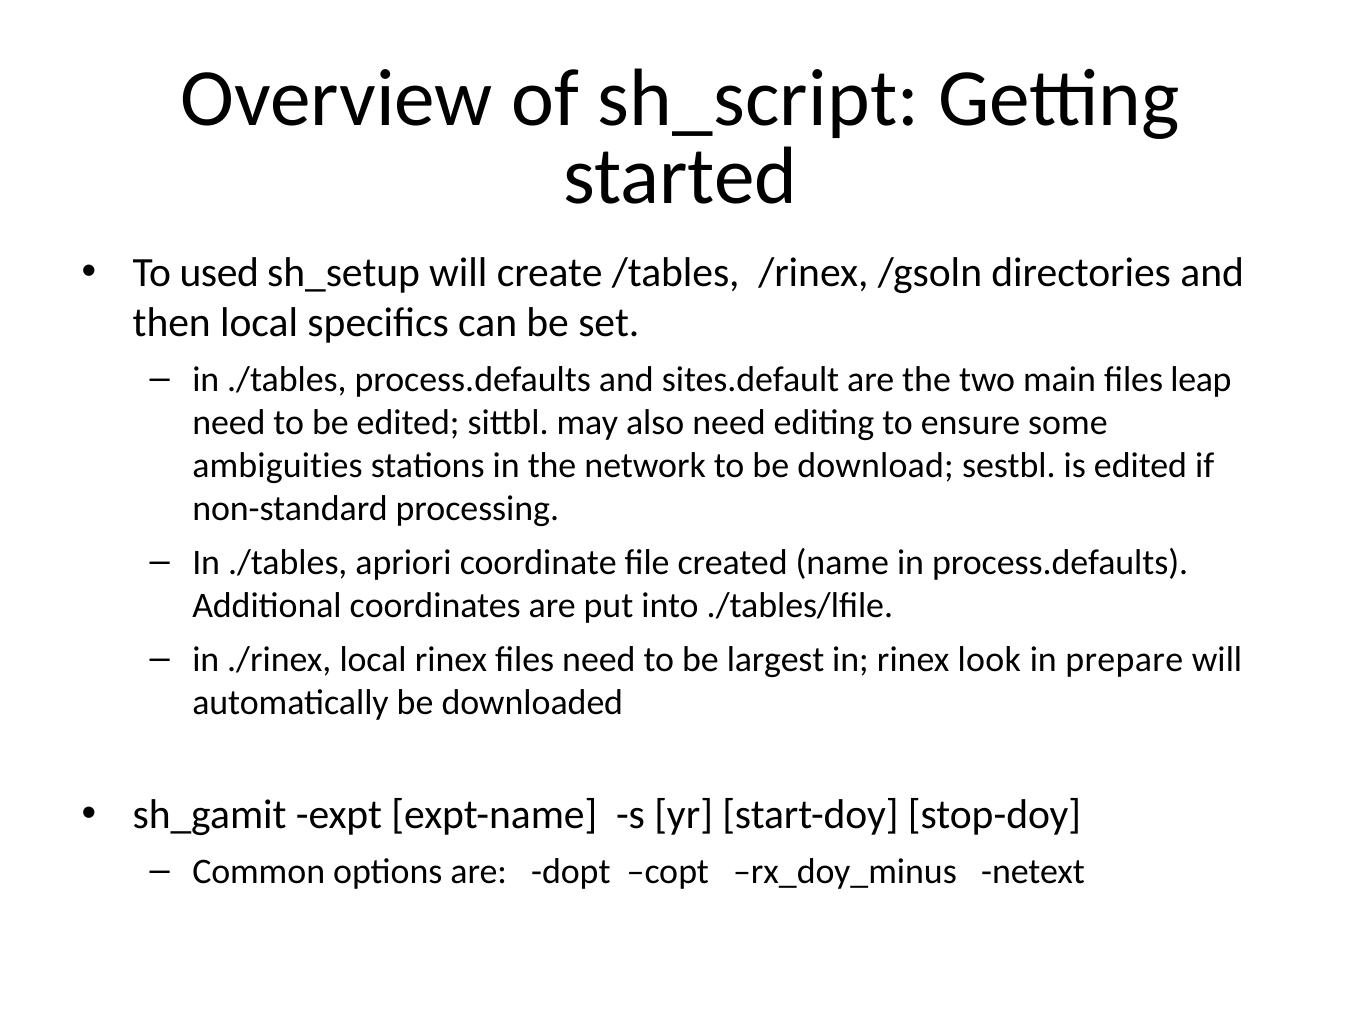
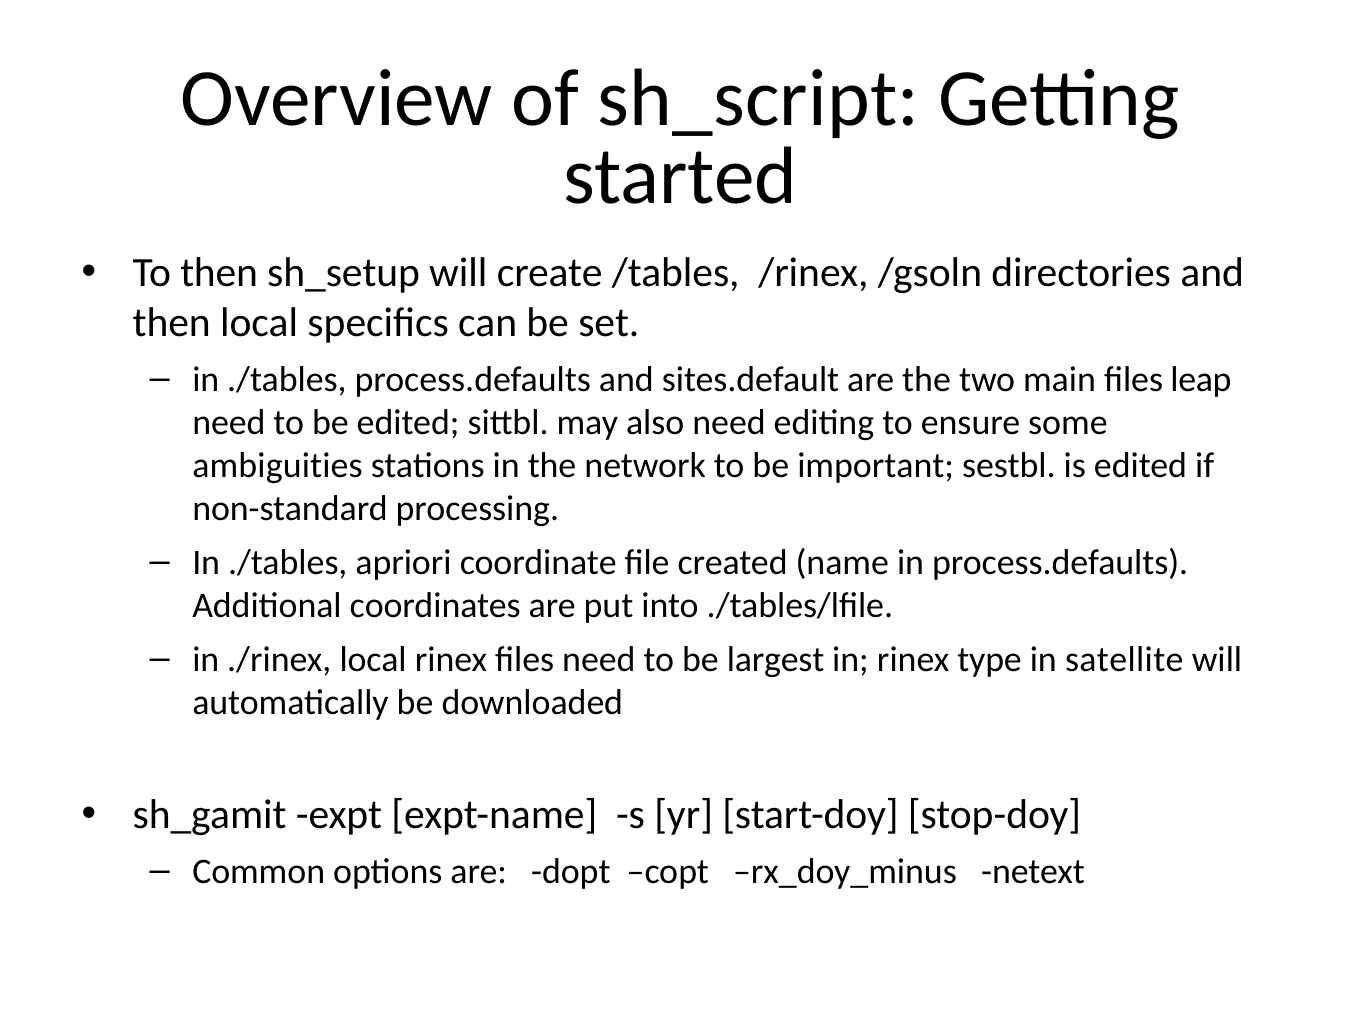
To used: used -> then
download: download -> important
look: look -> type
prepare: prepare -> satellite
